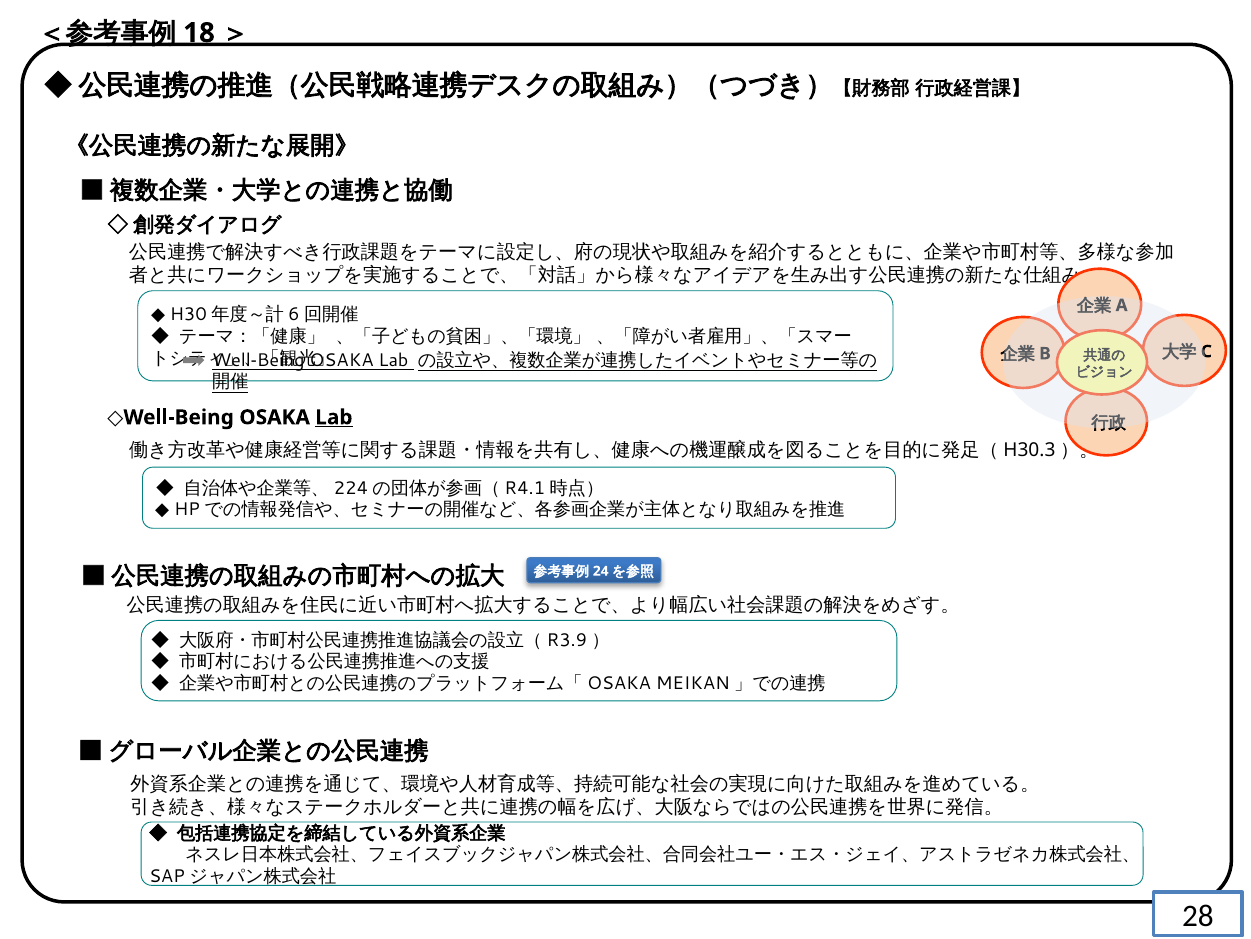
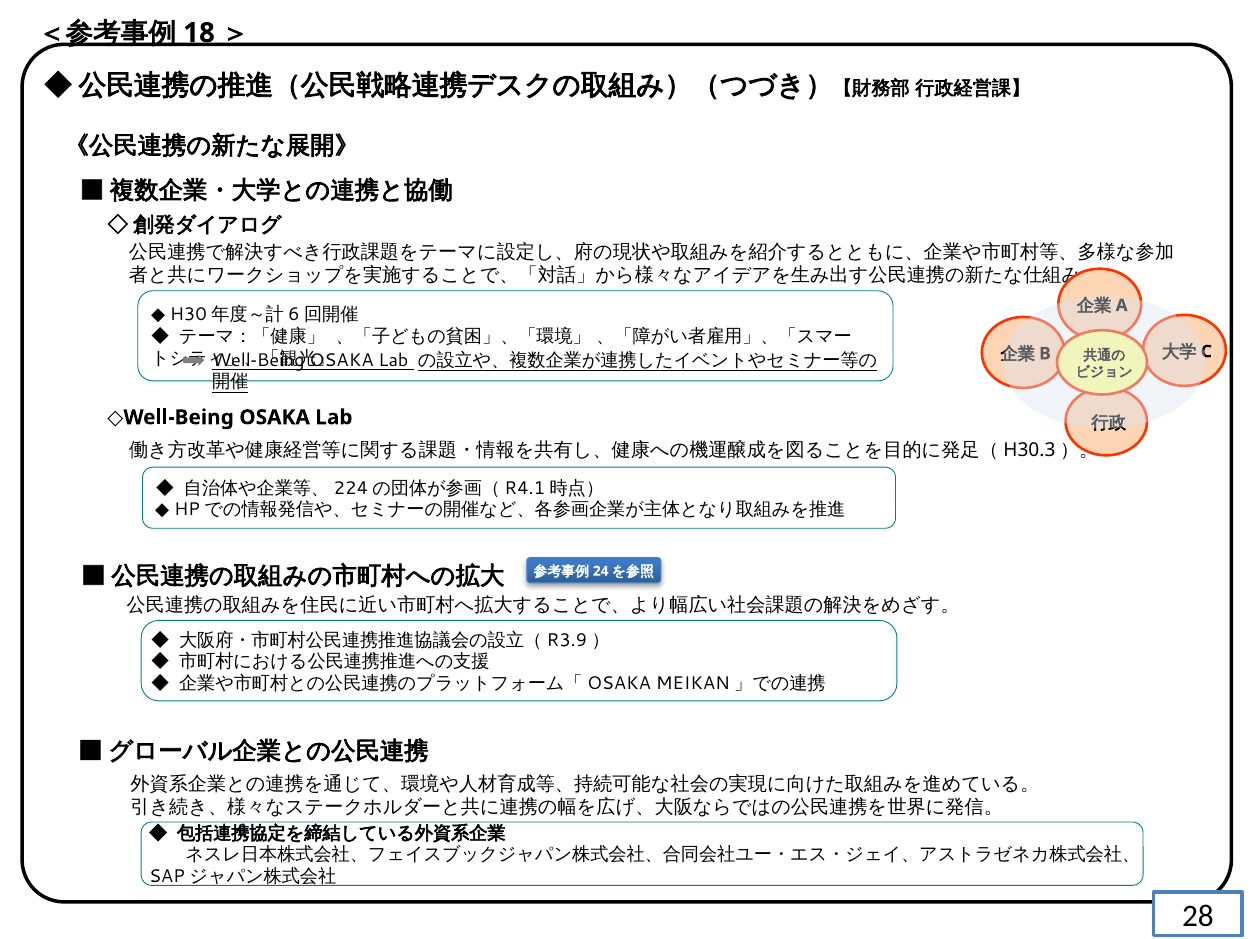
Lab at (334, 417) underline: present -> none
